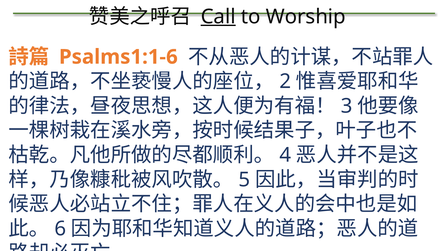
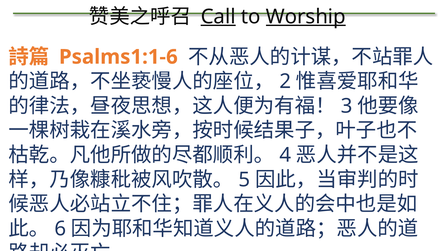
Worship underline: none -> present
